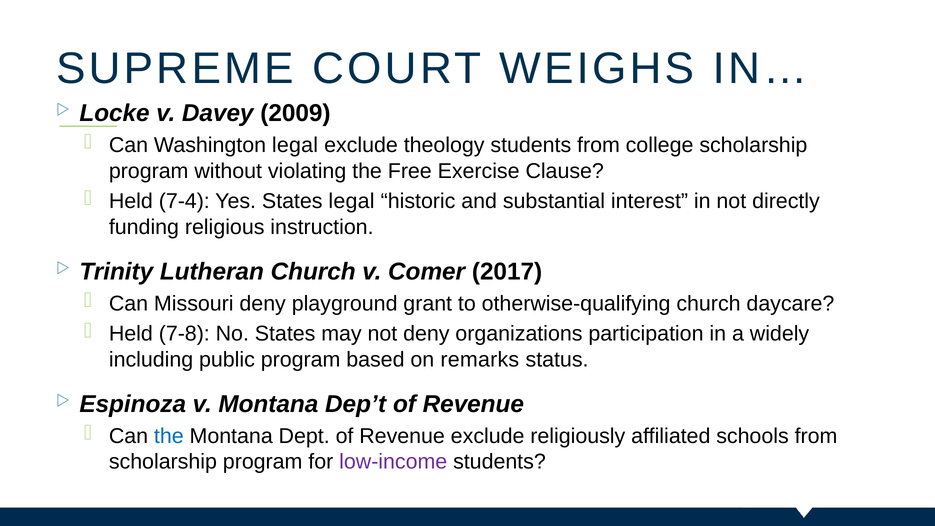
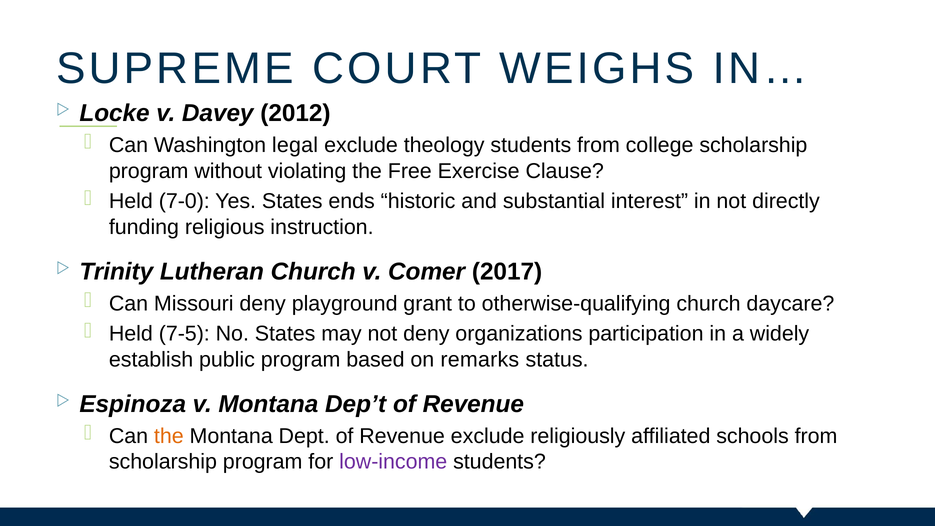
2009: 2009 -> 2012
7-4: 7-4 -> 7-0
States legal: legal -> ends
7-8: 7-8 -> 7-5
including: including -> establish
the at (169, 436) colour: blue -> orange
